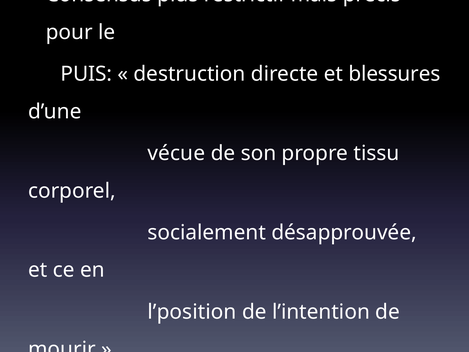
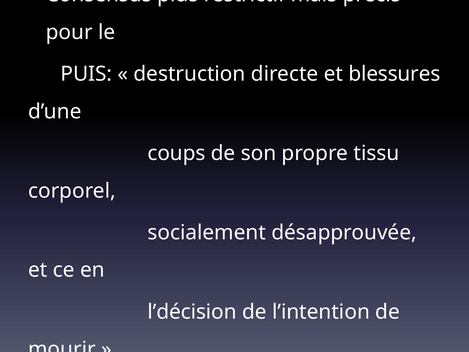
vécue: vécue -> coups
l’position: l’position -> l’décision
